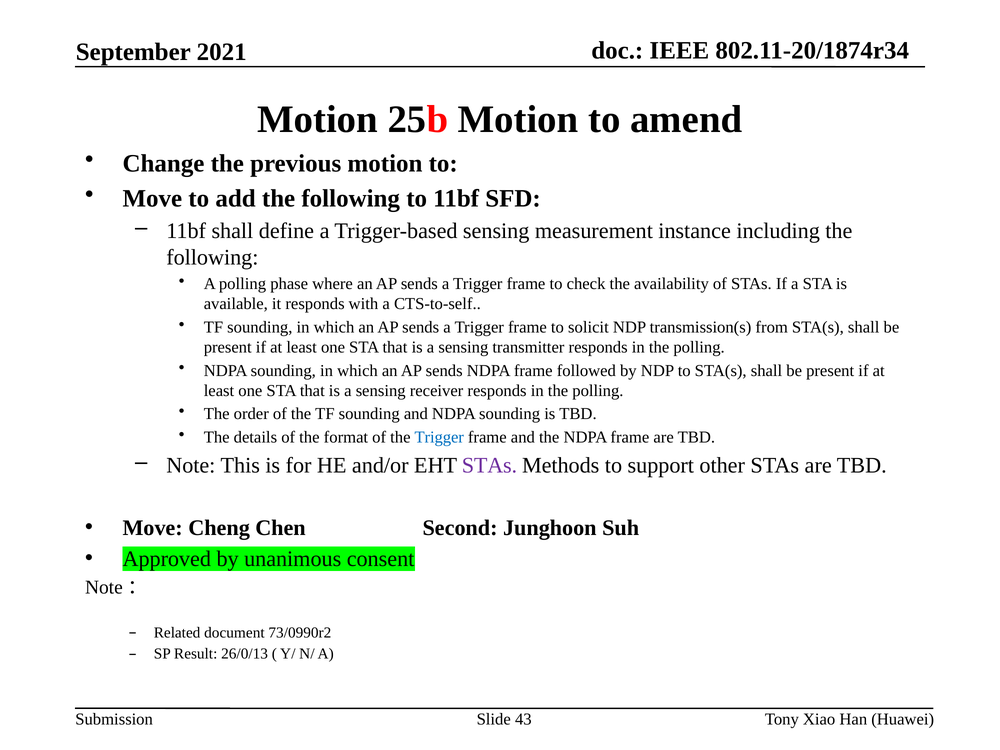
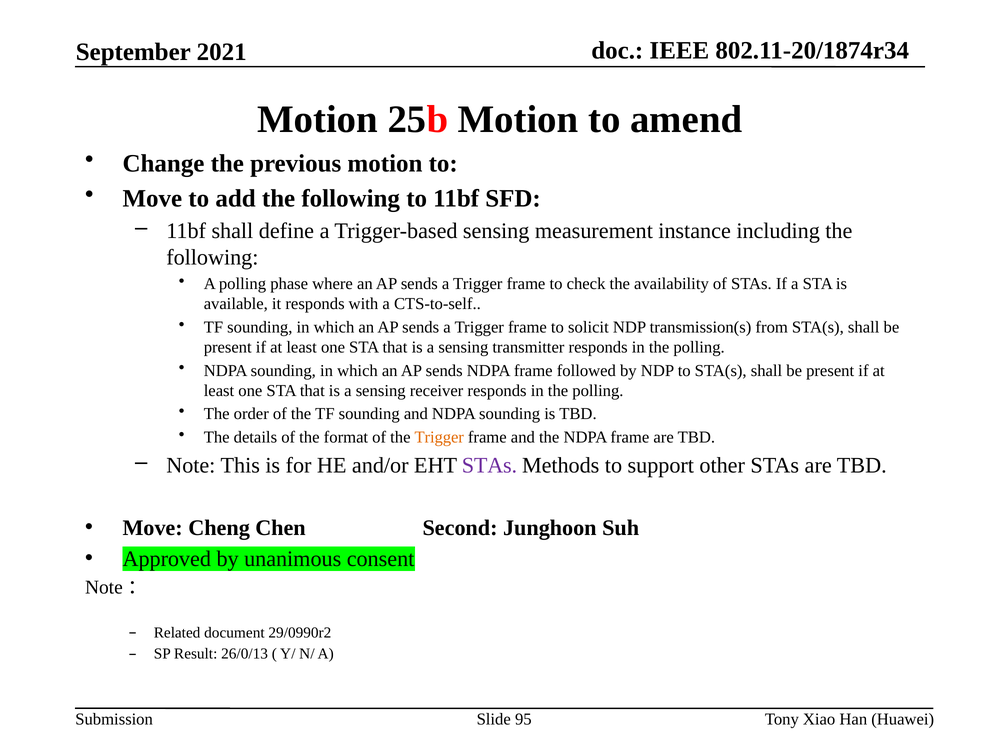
Trigger at (439, 437) colour: blue -> orange
73/0990r2: 73/0990r2 -> 29/0990r2
43: 43 -> 95
